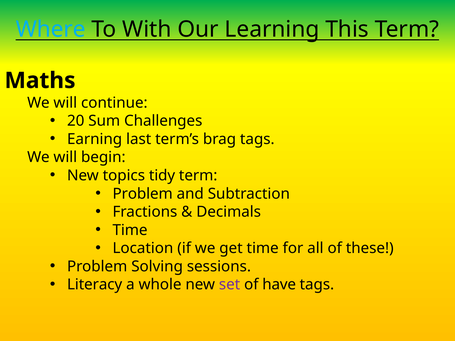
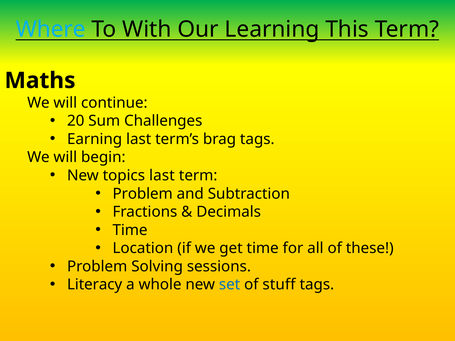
topics tidy: tidy -> last
set colour: purple -> blue
have: have -> stuff
